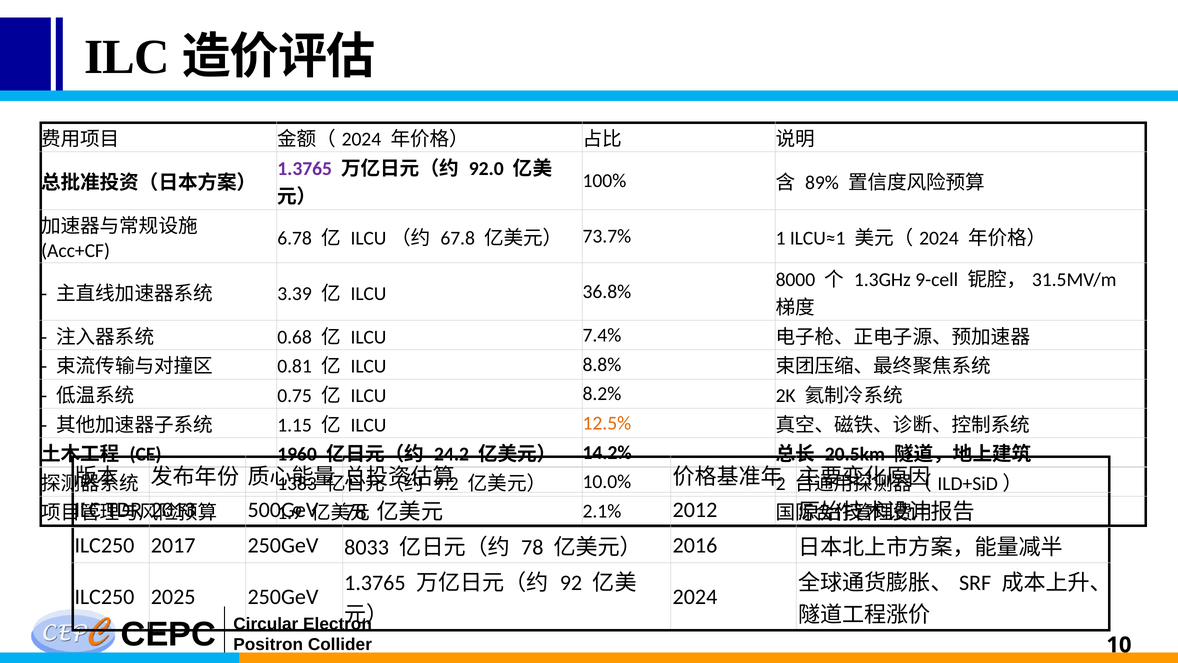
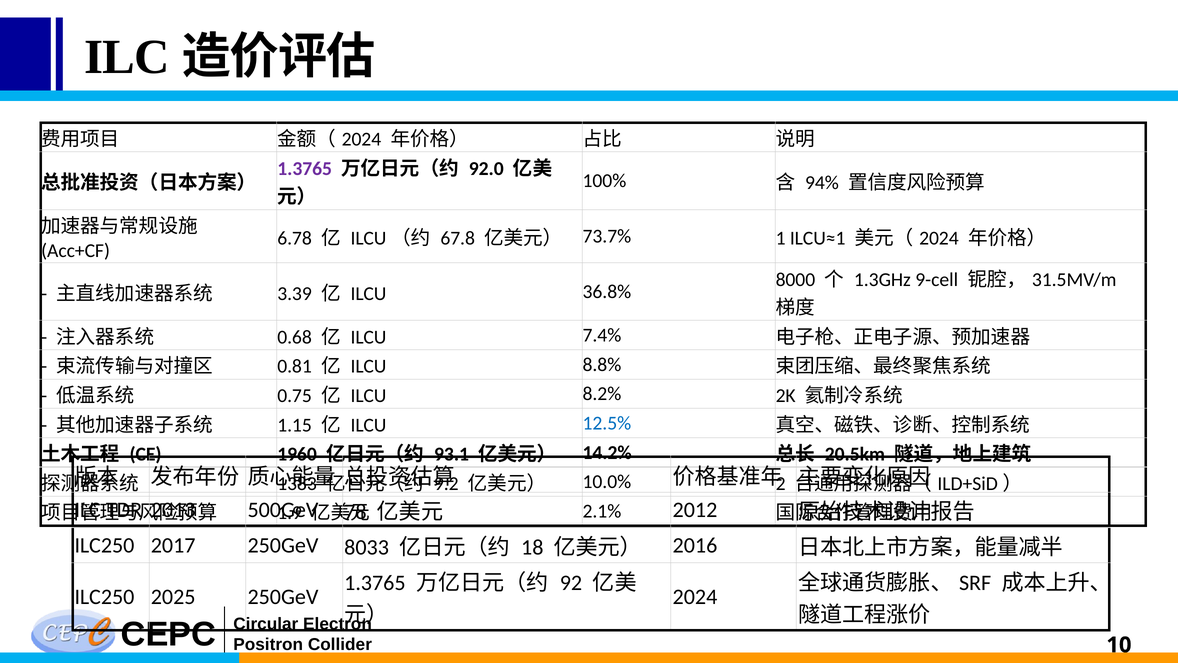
89%: 89% -> 94%
12.5% colour: orange -> blue
24.2: 24.2 -> 93.1
78 at (532, 547): 78 -> 18
